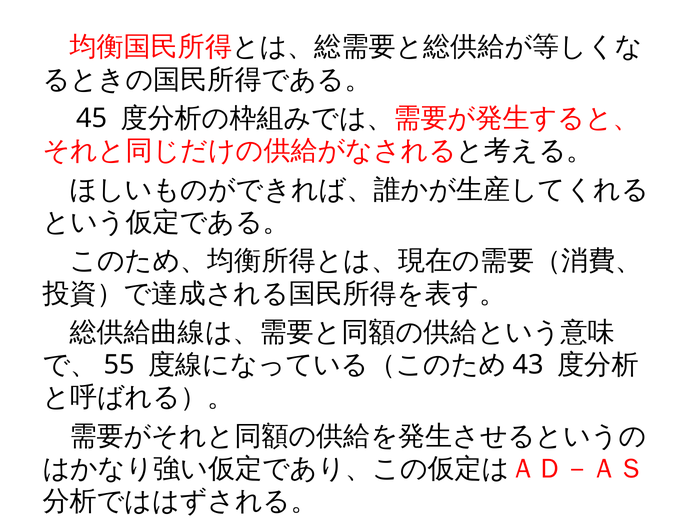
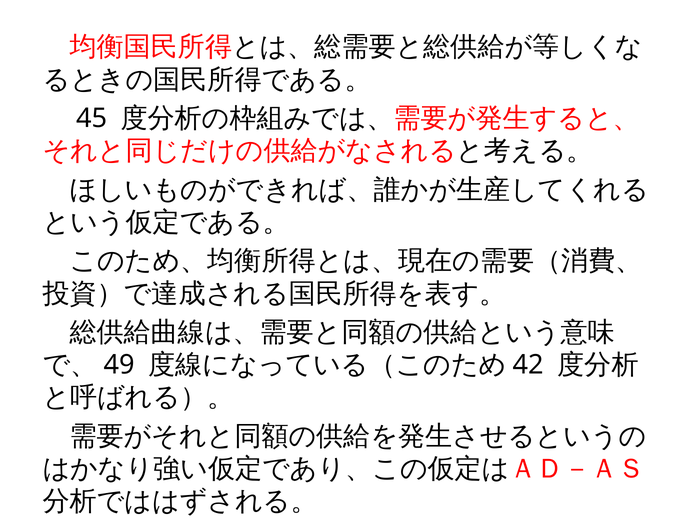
55: 55 -> 49
43: 43 -> 42
